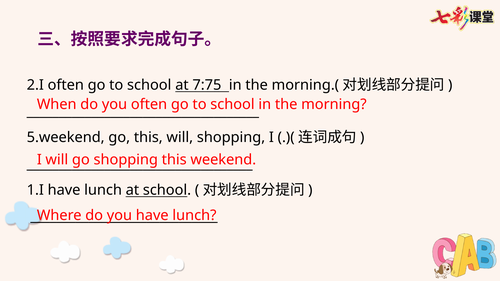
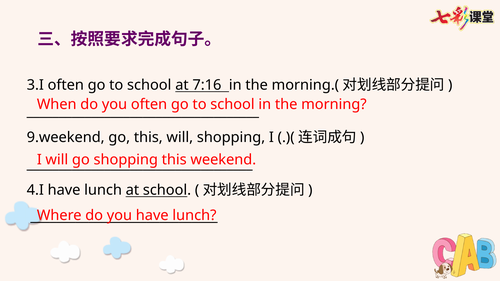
2.I: 2.I -> 3.I
7:75: 7:75 -> 7:16
5.weekend: 5.weekend -> 9.weekend
1.I: 1.I -> 4.I
